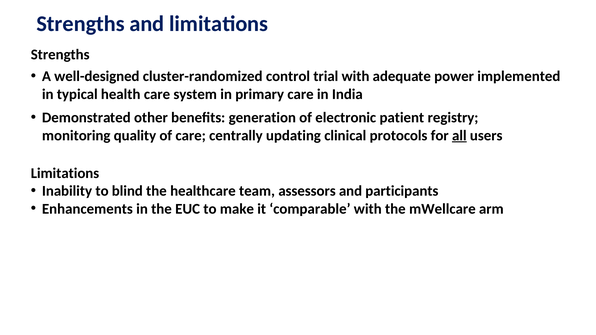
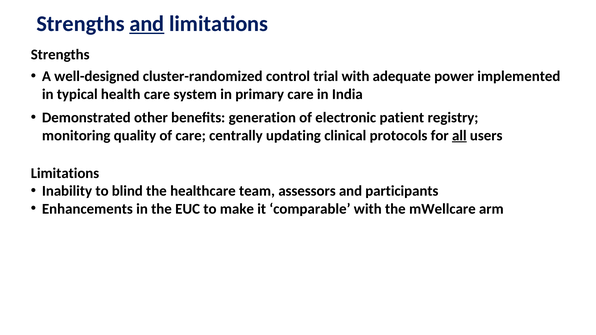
and at (147, 24) underline: none -> present
